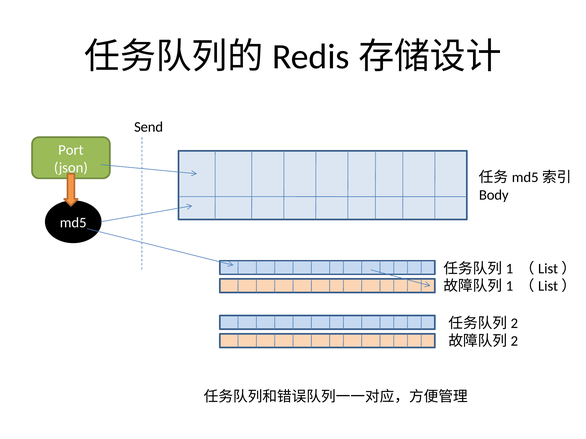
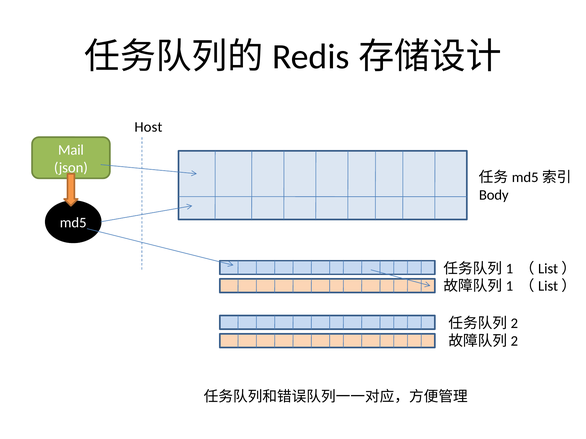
Send: Send -> Host
Port: Port -> Mail
